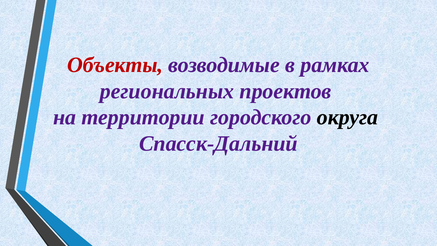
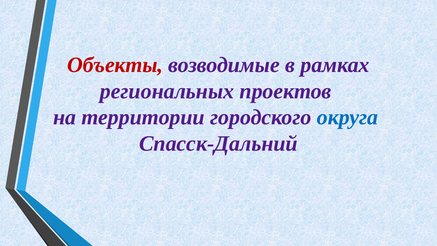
округа colour: black -> blue
